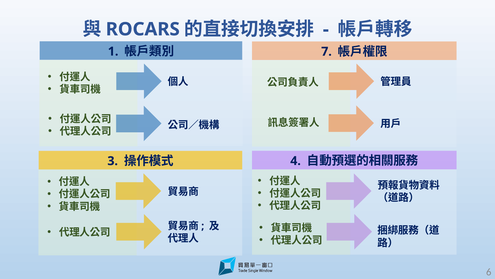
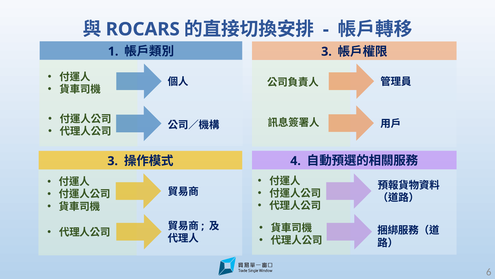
7 at (327, 51): 7 -> 3
